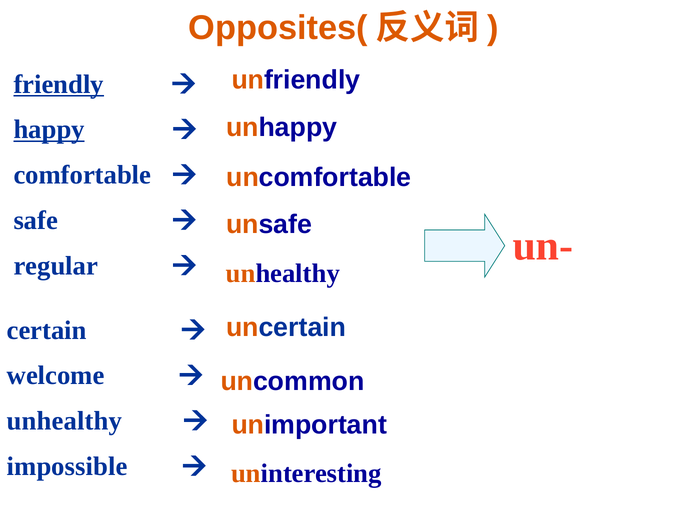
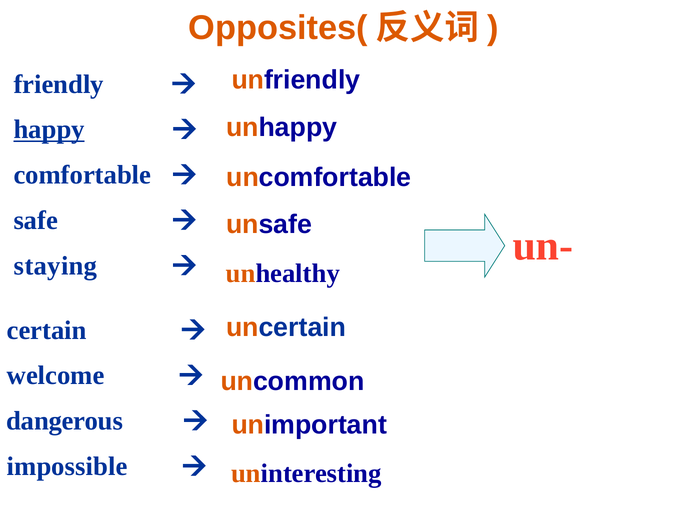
friendly underline: present -> none
regular: regular -> staying
unhealthy at (64, 421): unhealthy -> dangerous
